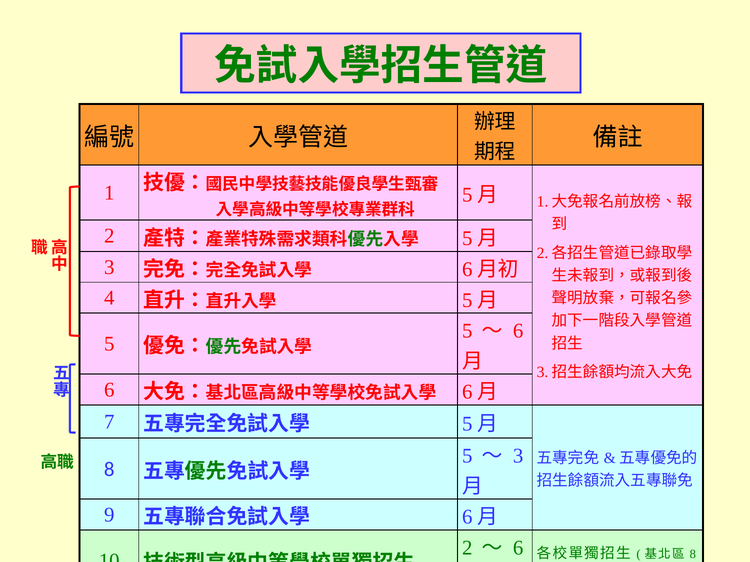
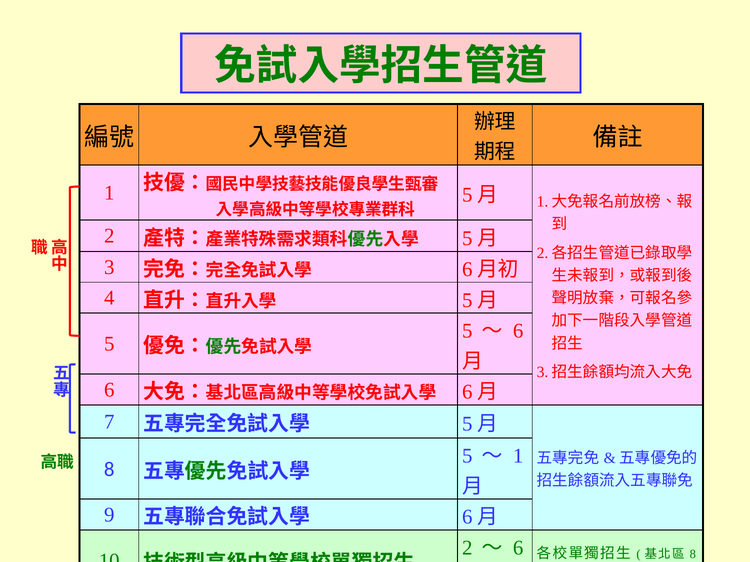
3 at (518, 456): 3 -> 1
